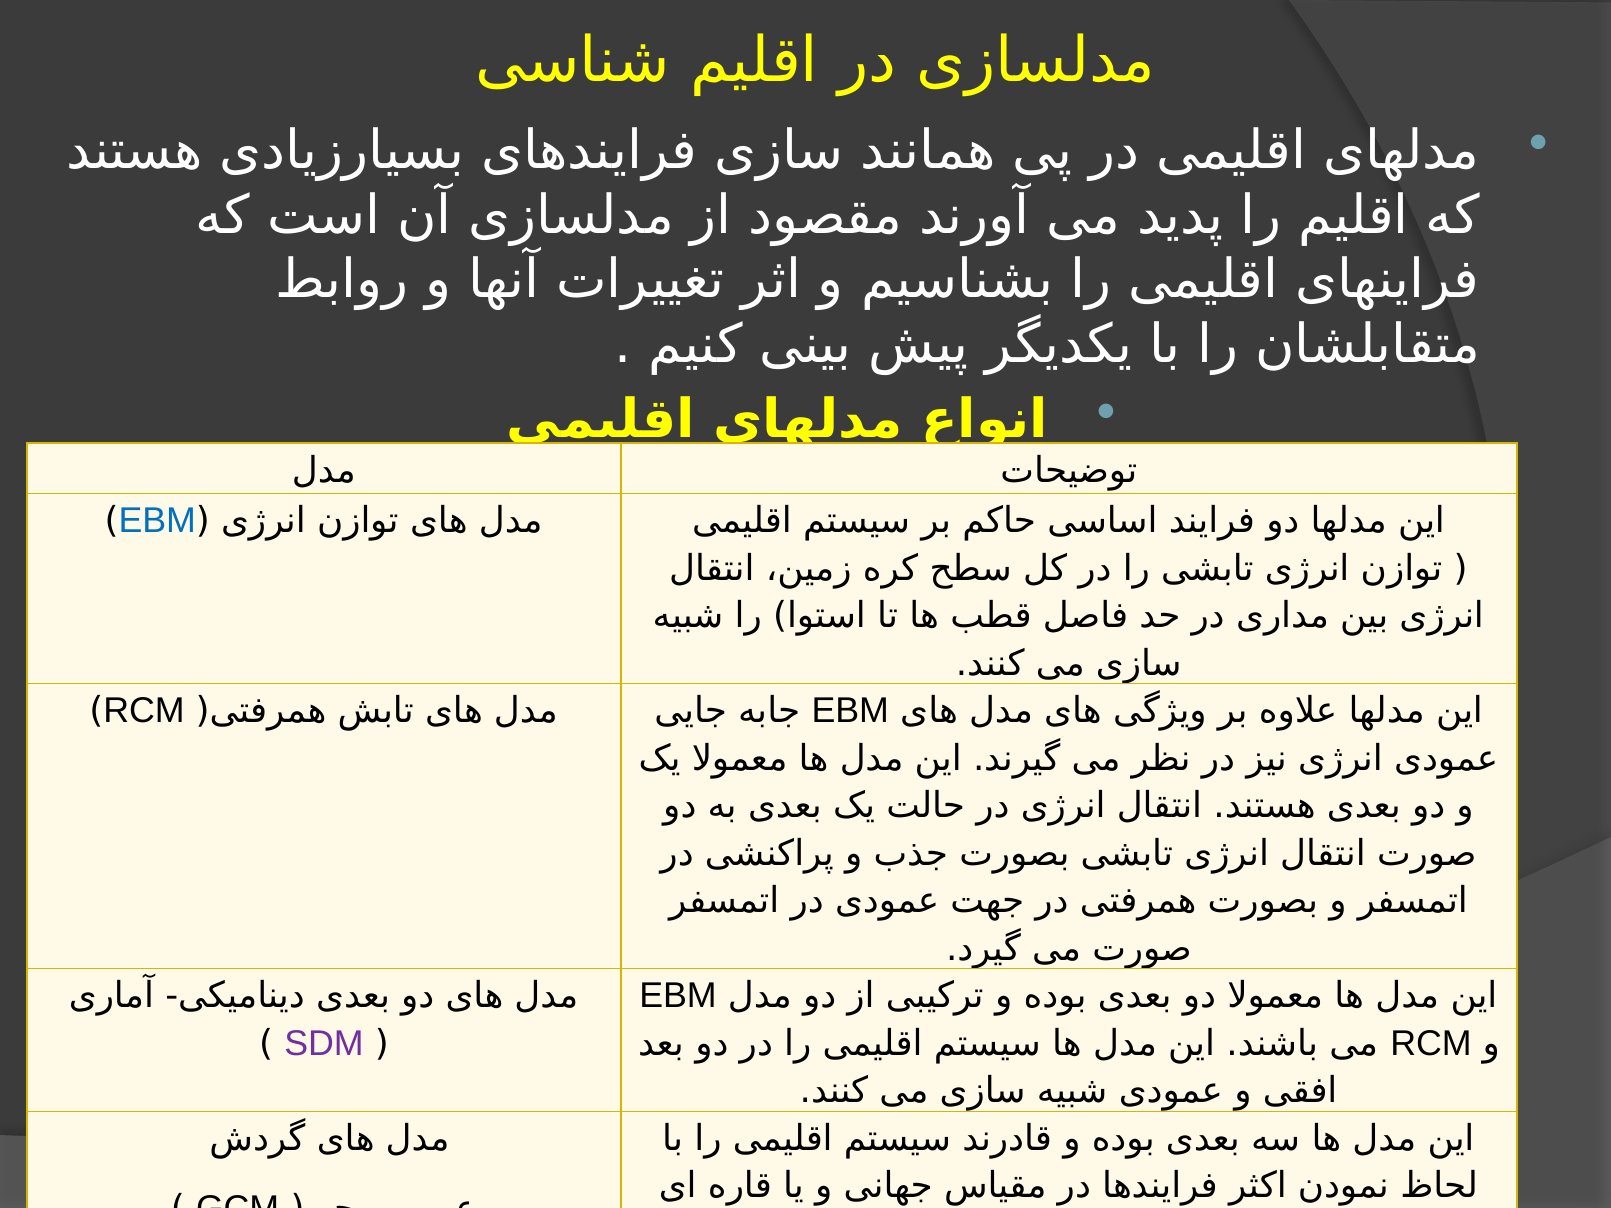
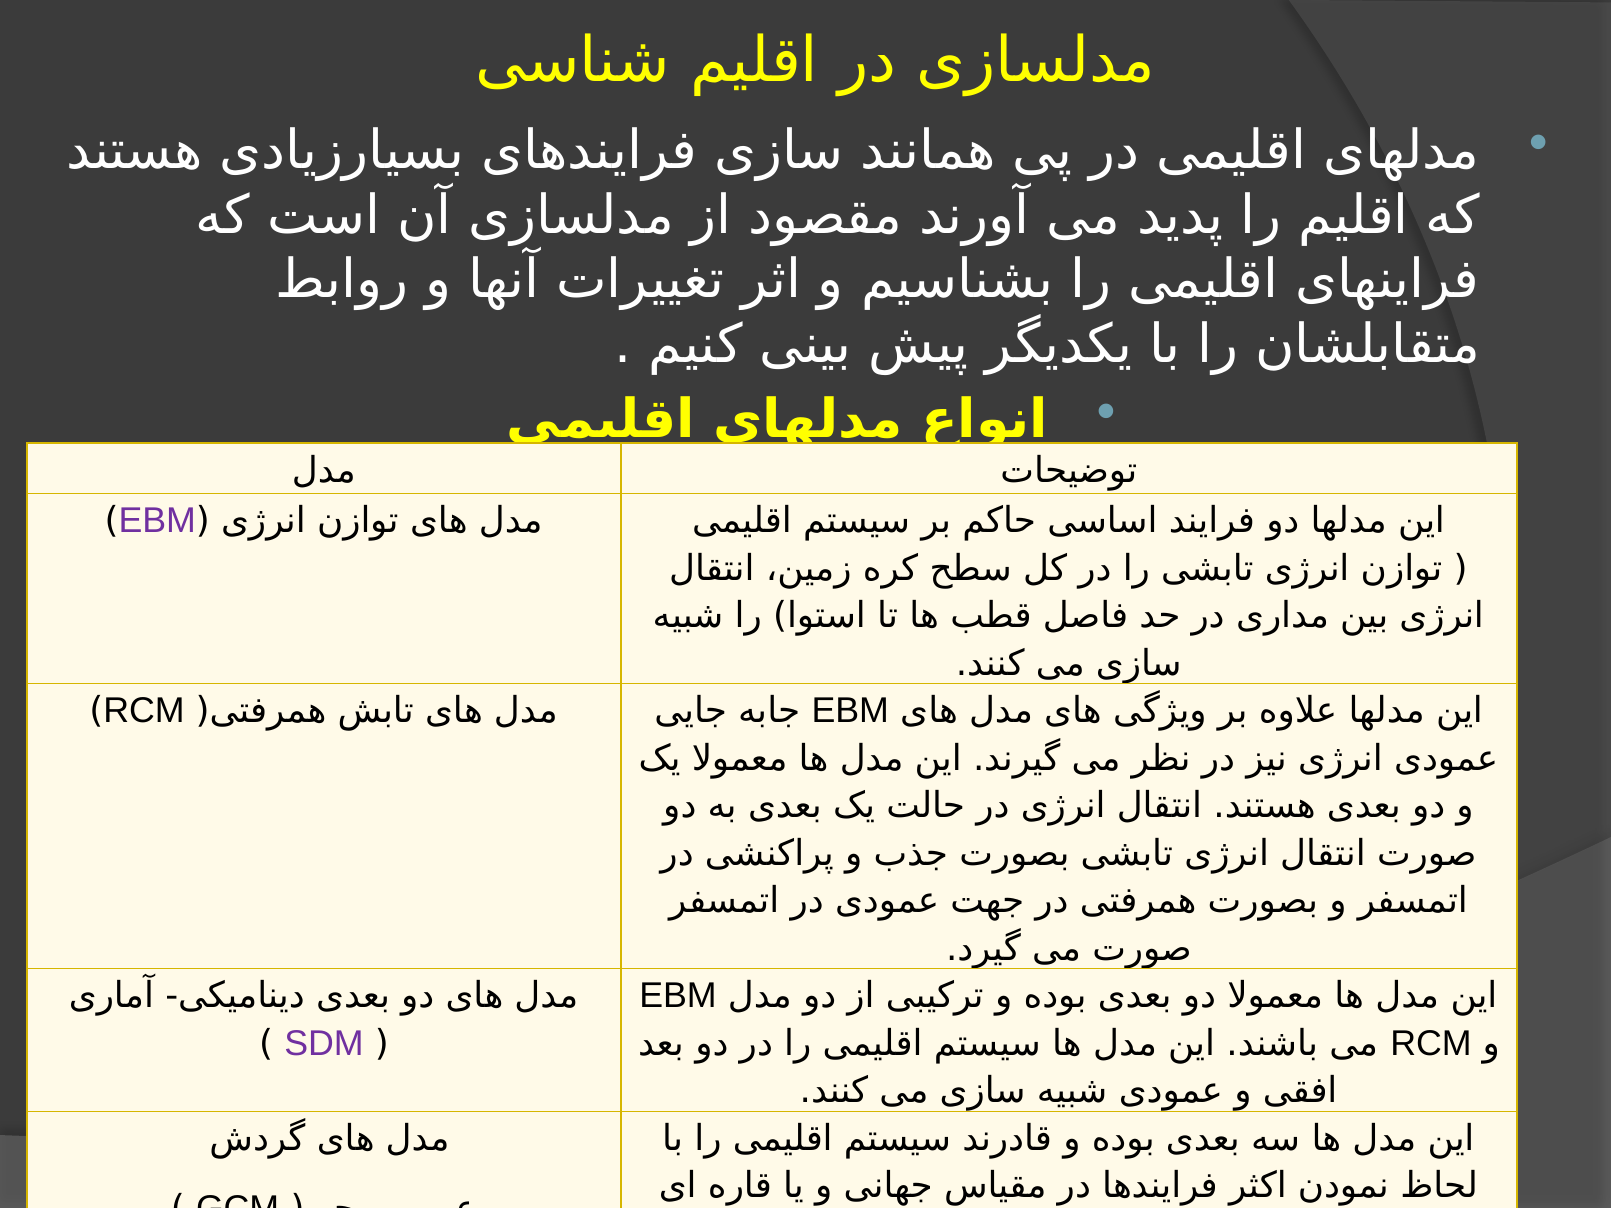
EBM at (157, 521) colour: blue -> purple
